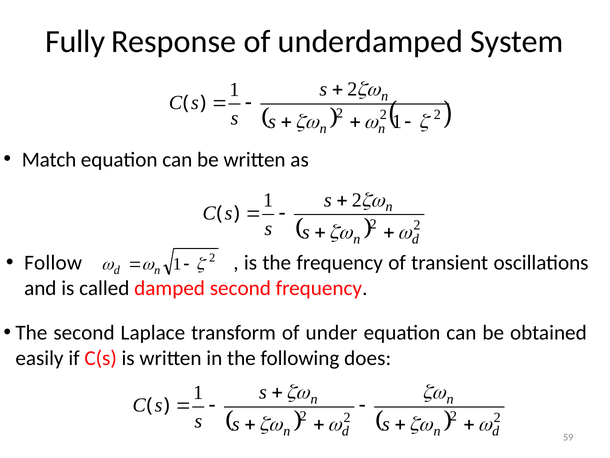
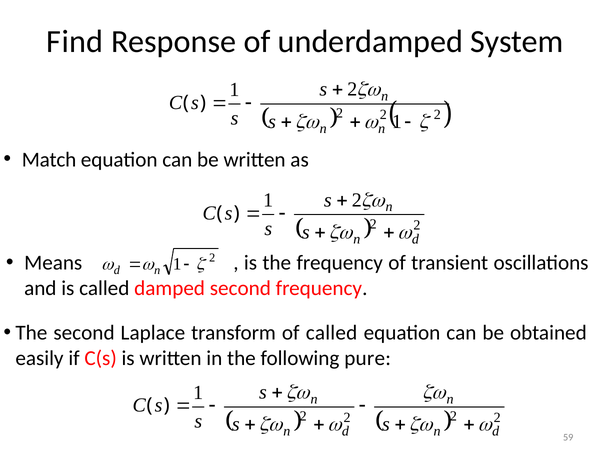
Fully: Fully -> Find
Follow: Follow -> Means
of under: under -> called
does: does -> pure
